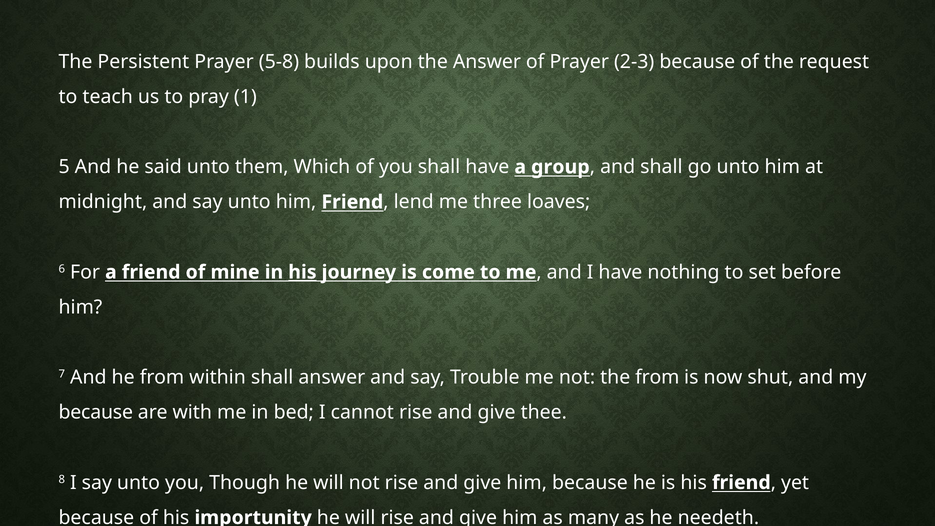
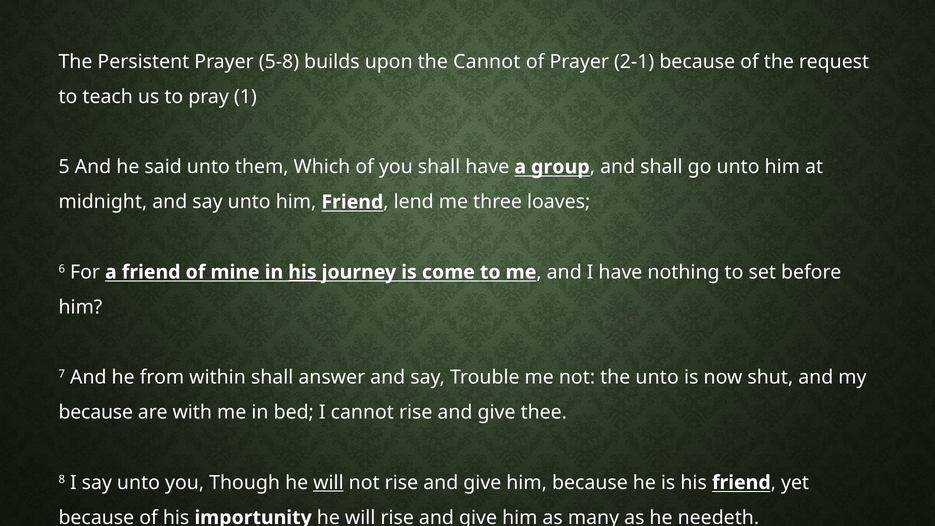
the Answer: Answer -> Cannot
2-3: 2-3 -> 2-1
the from: from -> unto
will at (328, 483) underline: none -> present
